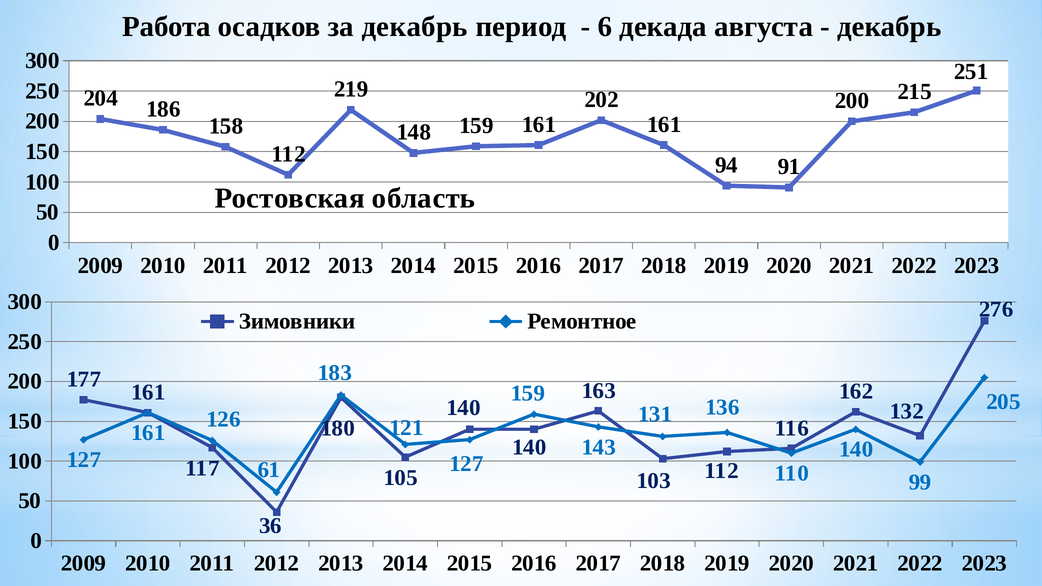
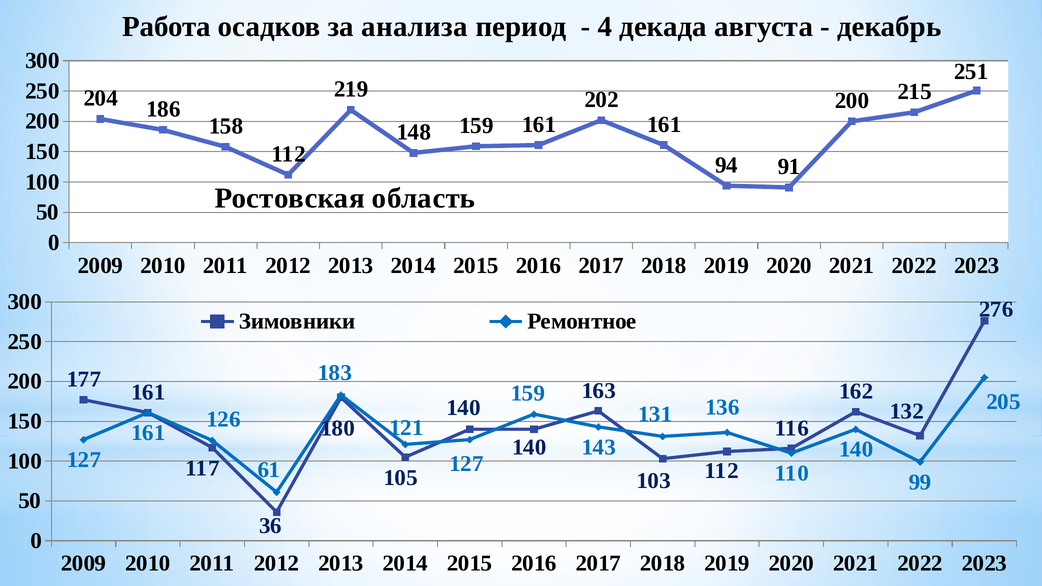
за декабрь: декабрь -> анализа
6: 6 -> 4
